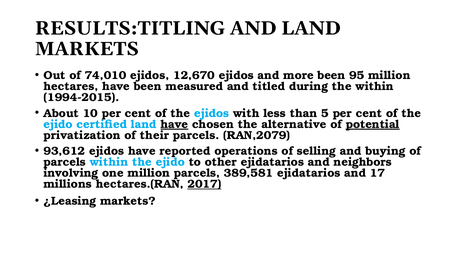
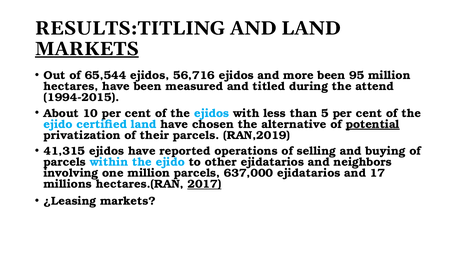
MARKETS at (87, 49) underline: none -> present
74,010: 74,010 -> 65,544
12,670: 12,670 -> 56,716
the within: within -> attend
have at (174, 124) underline: present -> none
RAN,2079: RAN,2079 -> RAN,2019
93,612: 93,612 -> 41,315
389,581: 389,581 -> 637,000
